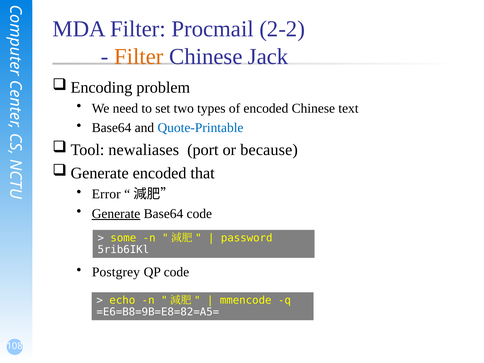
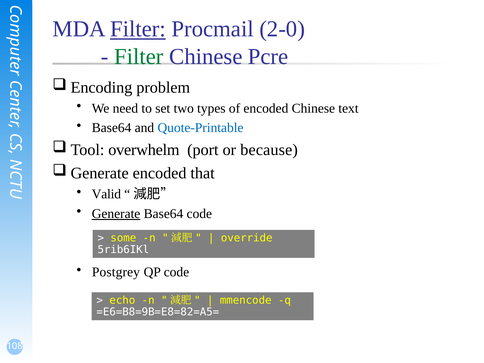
Filter at (138, 29) underline: none -> present
2-2: 2-2 -> 2-0
Filter at (139, 57) colour: orange -> green
Jack: Jack -> Pcre
newaliases: newaliases -> overwhelm
Error: Error -> Valid
password: password -> override
